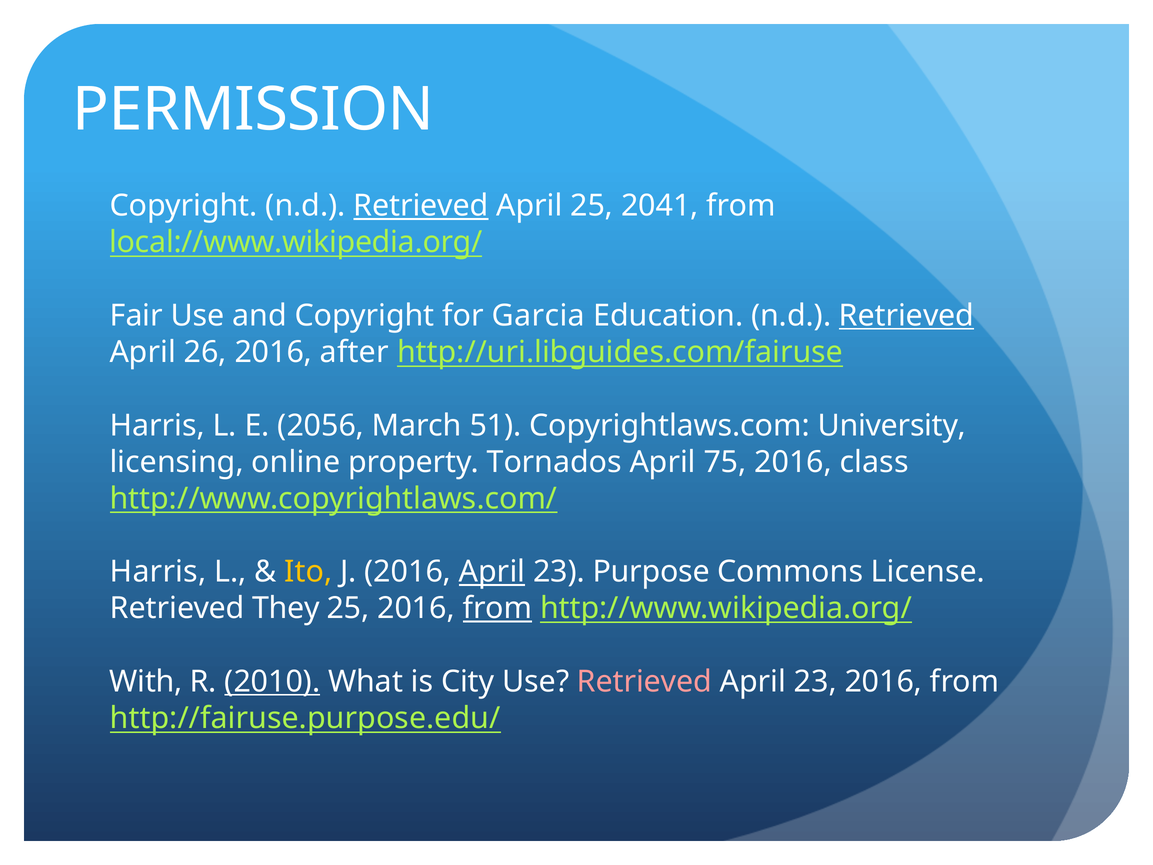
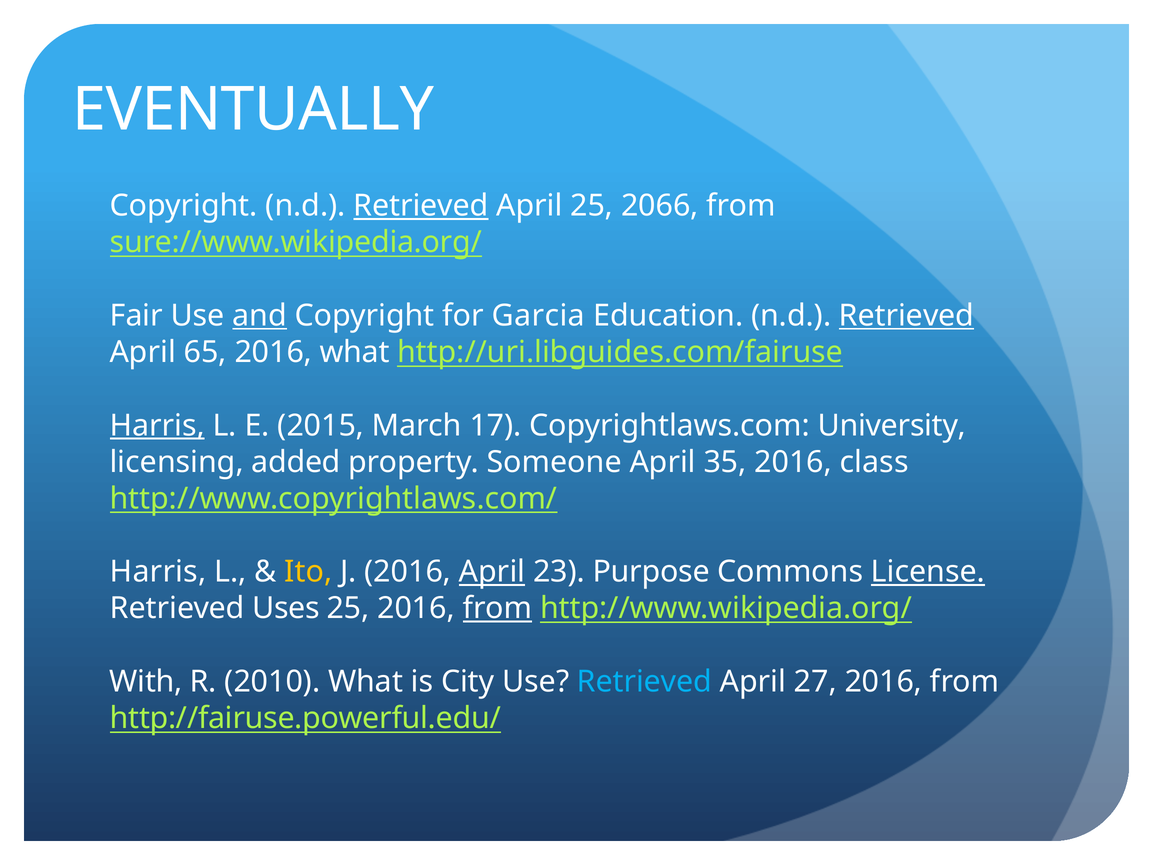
PERMISSION: PERMISSION -> EVENTUALLY
2041: 2041 -> 2066
local://www.wikipedia.org/: local://www.wikipedia.org/ -> sure://www.wikipedia.org/
and underline: none -> present
26: 26 -> 65
2016 after: after -> what
Harris at (157, 425) underline: none -> present
2056: 2056 -> 2015
51: 51 -> 17
online: online -> added
Tornados: Tornados -> Someone
75: 75 -> 35
License underline: none -> present
They: They -> Uses
2010 underline: present -> none
Retrieved at (645, 681) colour: pink -> light blue
23 at (815, 681): 23 -> 27
http://fairuse.purpose.edu/: http://fairuse.purpose.edu/ -> http://fairuse.powerful.edu/
